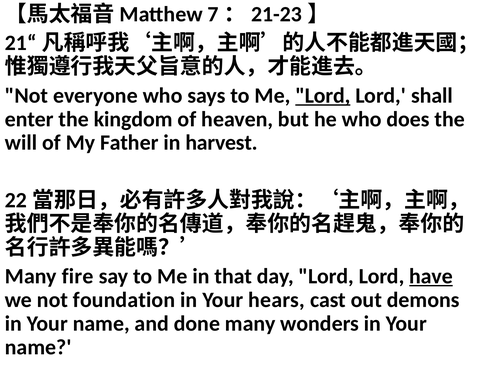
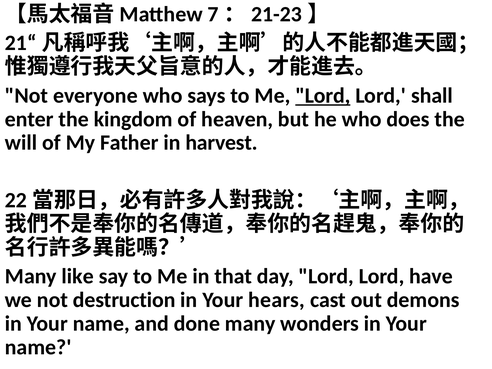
fire: fire -> like
have underline: present -> none
foundation: foundation -> destruction
